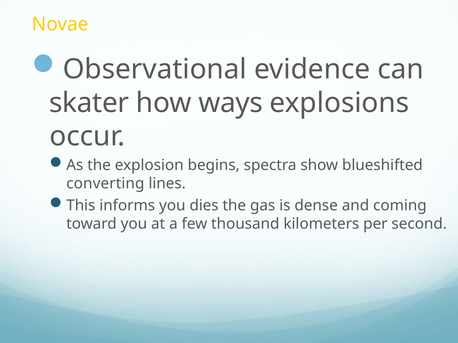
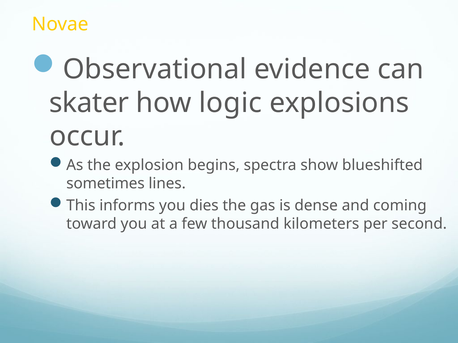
ways: ways -> logic
converting: converting -> sometimes
